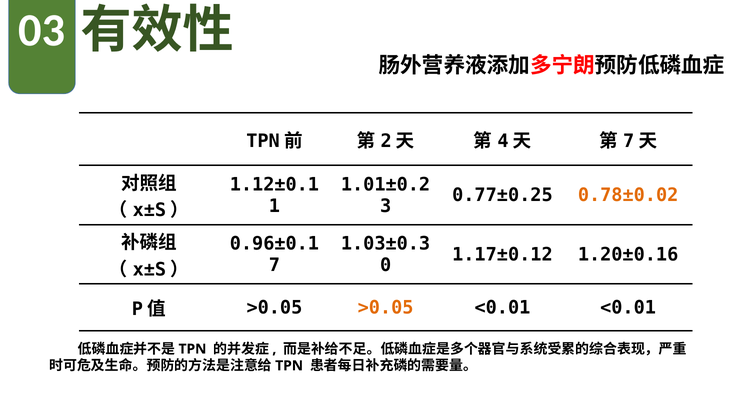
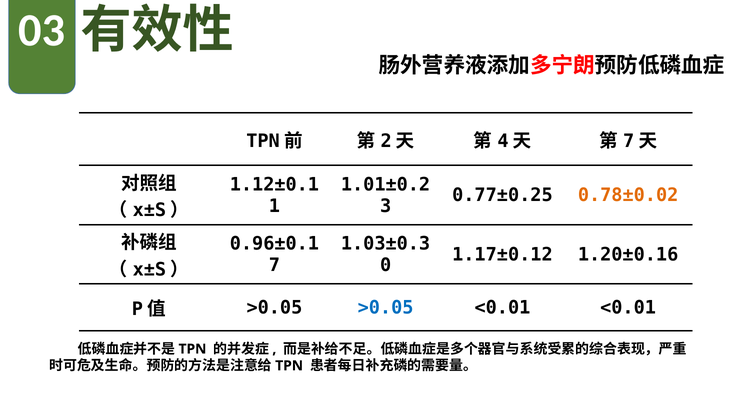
>0.05 at (386, 308) colour: orange -> blue
